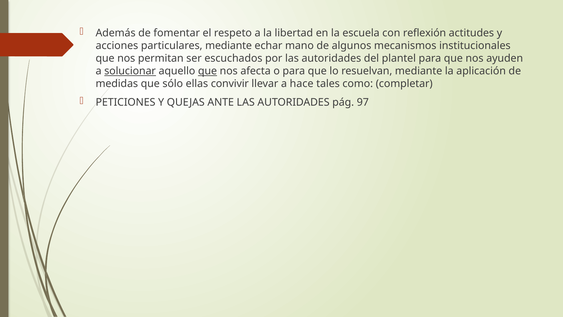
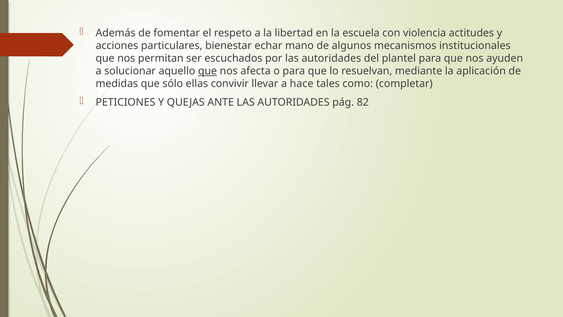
reflexión: reflexión -> violencia
particulares mediante: mediante -> bienestar
solucionar underline: present -> none
97: 97 -> 82
